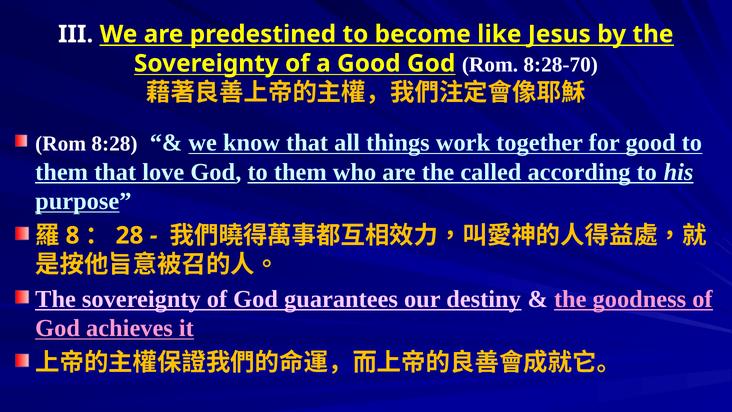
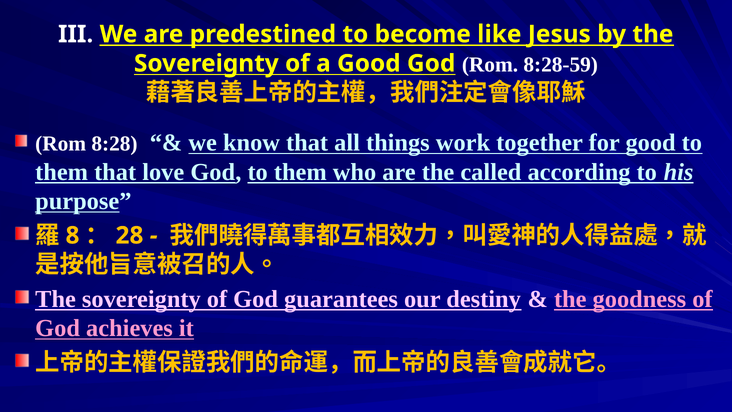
8:28-70: 8:28-70 -> 8:28-59
